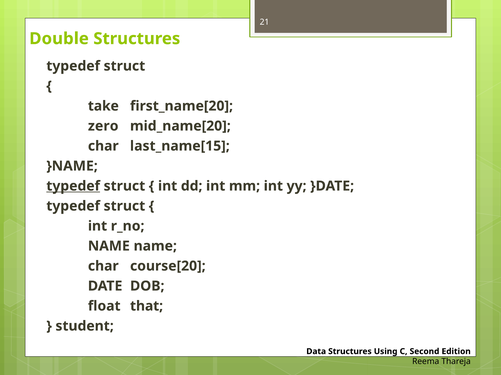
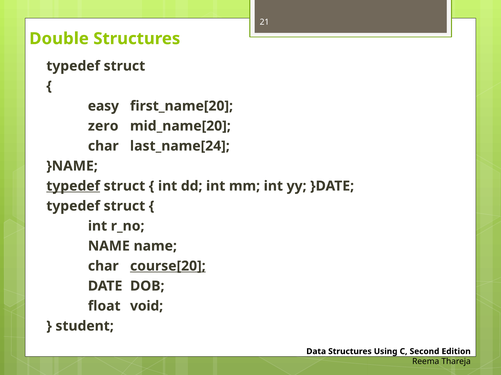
take: take -> easy
last_name[15: last_name[15 -> last_name[24
course[20 underline: none -> present
that: that -> void
